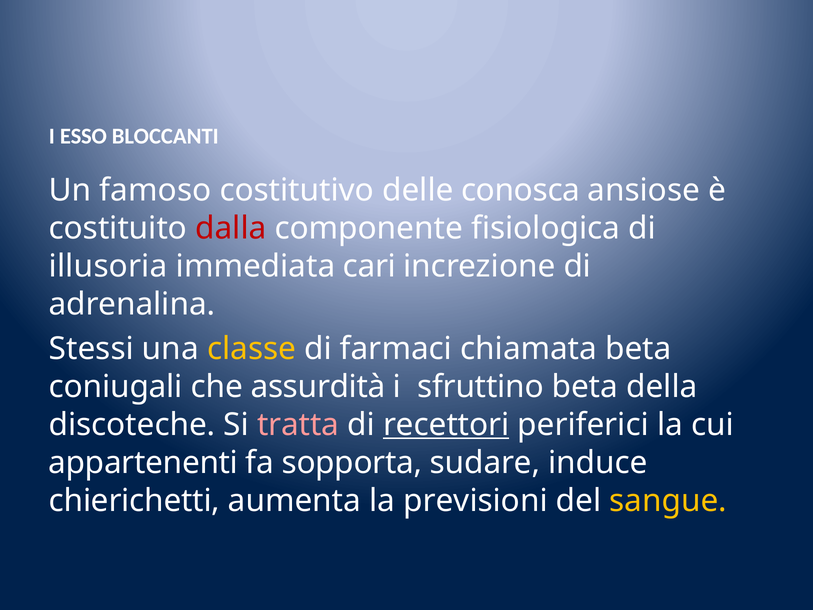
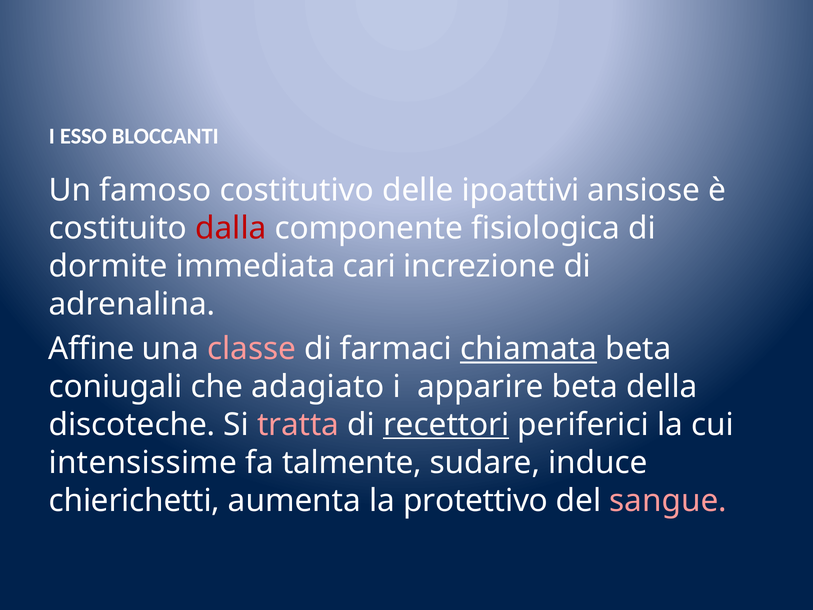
conosca: conosca -> ipoattivi
illusoria: illusoria -> dormite
Stessi: Stessi -> Affine
classe colour: yellow -> pink
chiamata underline: none -> present
assurdità: assurdità -> adagiato
sfruttino: sfruttino -> apparire
appartenenti: appartenenti -> intensissime
sopporta: sopporta -> talmente
previsioni: previsioni -> protettivo
sangue colour: yellow -> pink
